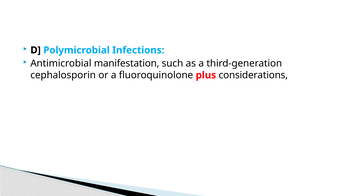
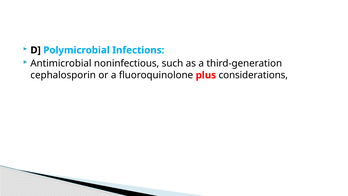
manifestation: manifestation -> noninfectious
